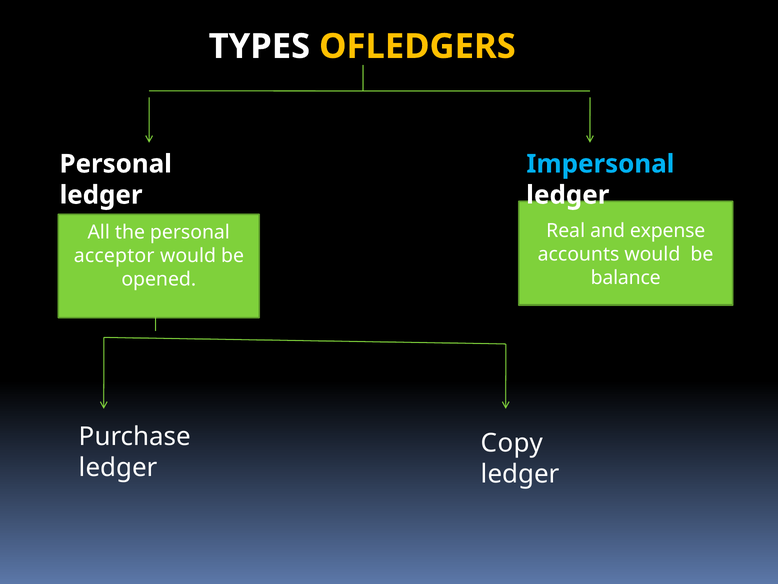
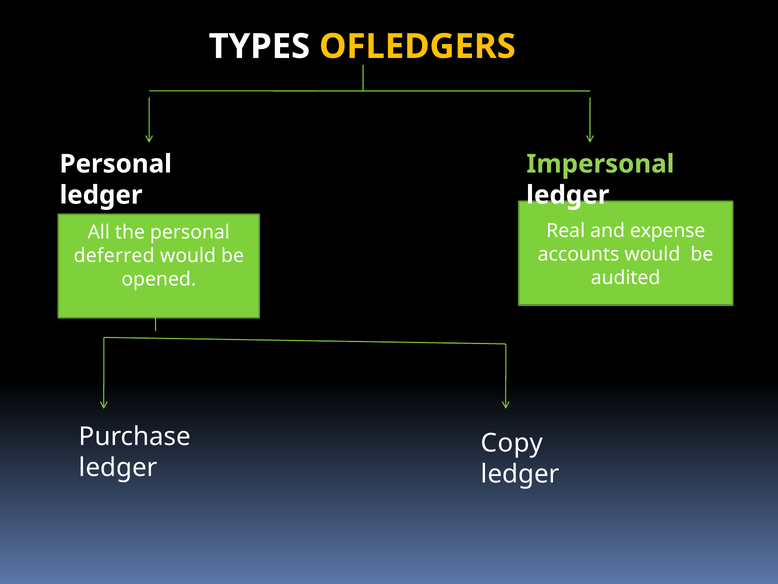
Impersonal colour: light blue -> light green
acceptor: acceptor -> deferred
balance: balance -> audited
